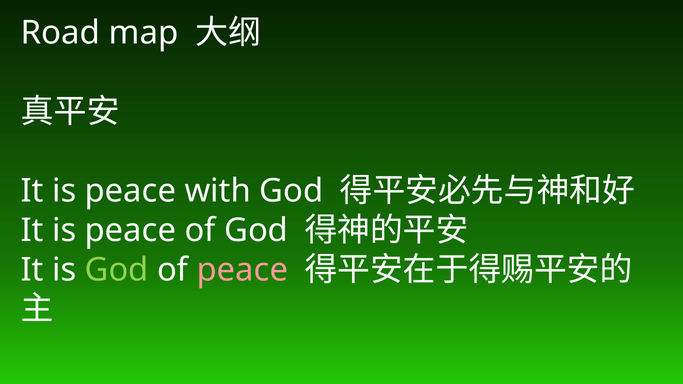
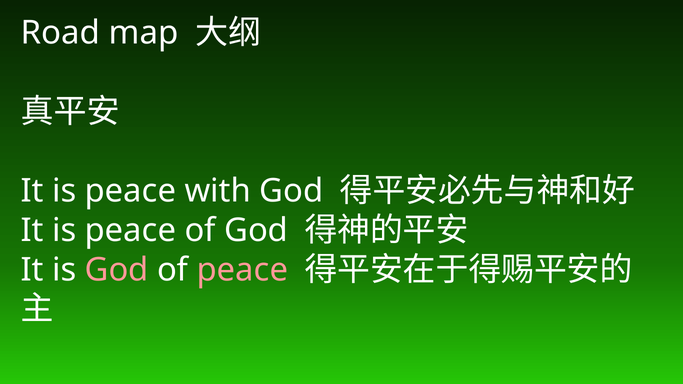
God at (117, 270) colour: light green -> pink
